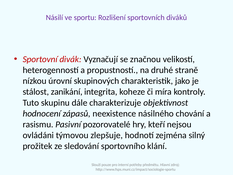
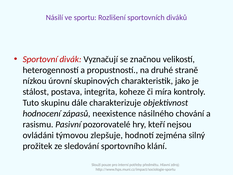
zanikání: zanikání -> postava
